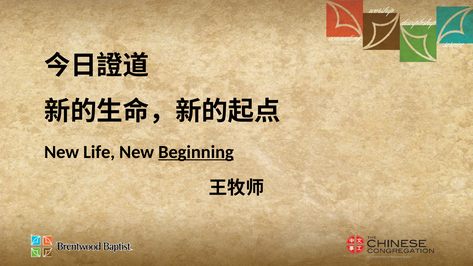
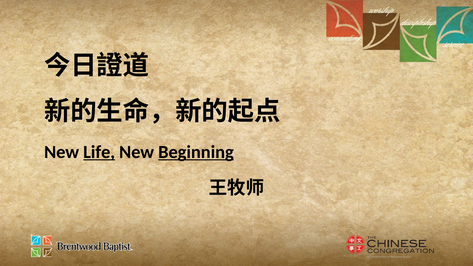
Life underline: none -> present
